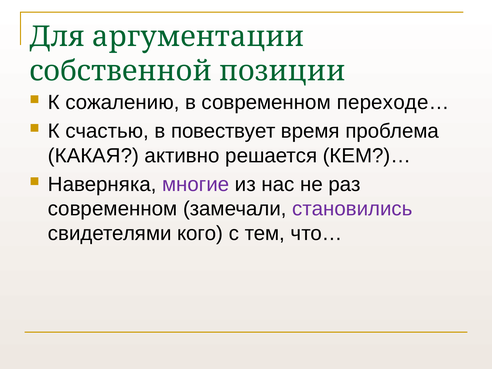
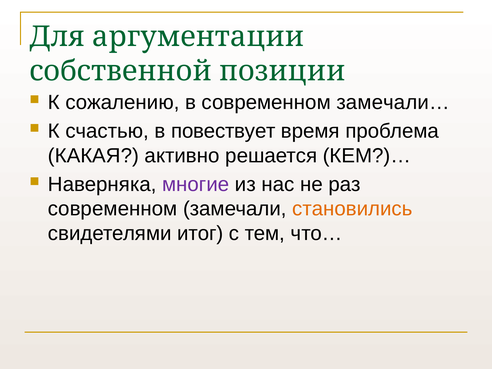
переходе…: переходе… -> замечали…
становились colour: purple -> orange
кого: кого -> итог
